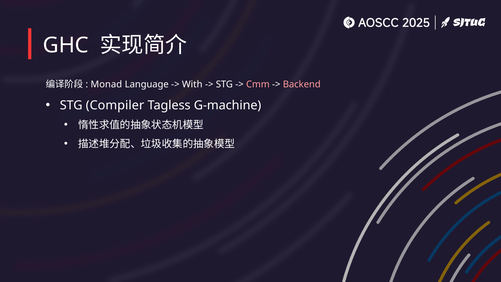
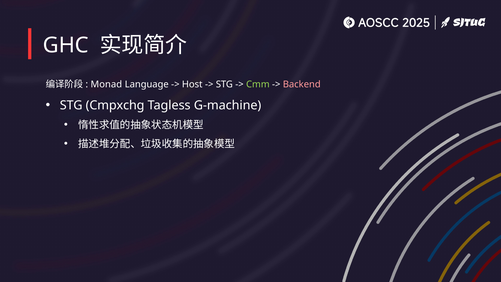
With: With -> Host
Cmm colour: pink -> light green
Compiler: Compiler -> Cmpxchg
